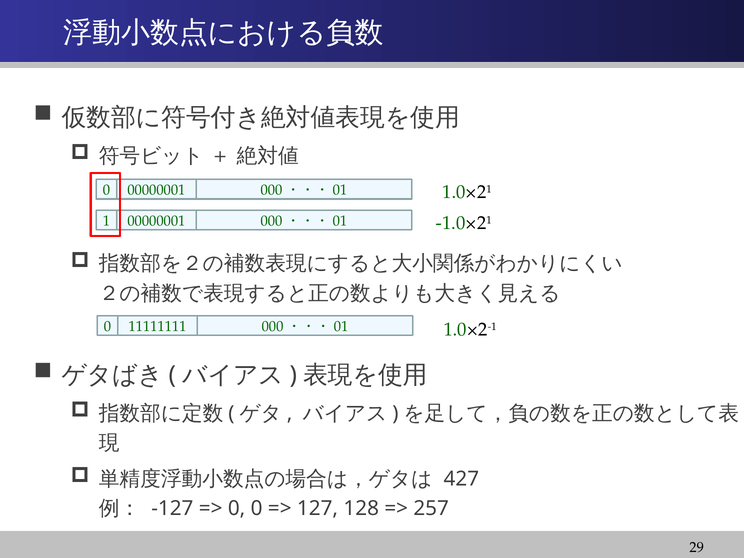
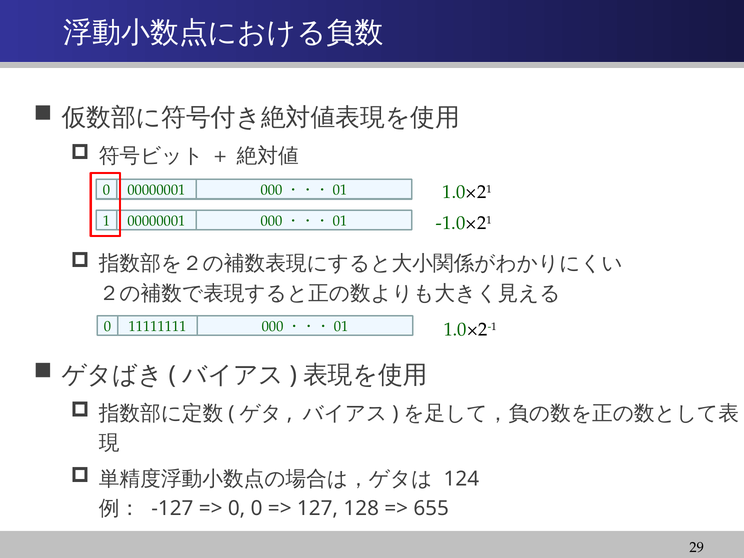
427: 427 -> 124
257: 257 -> 655
